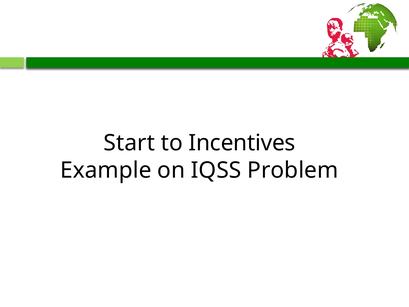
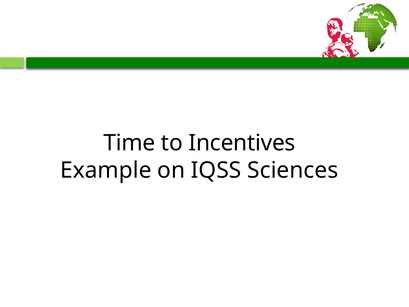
Start: Start -> Time
Problem: Problem -> Sciences
